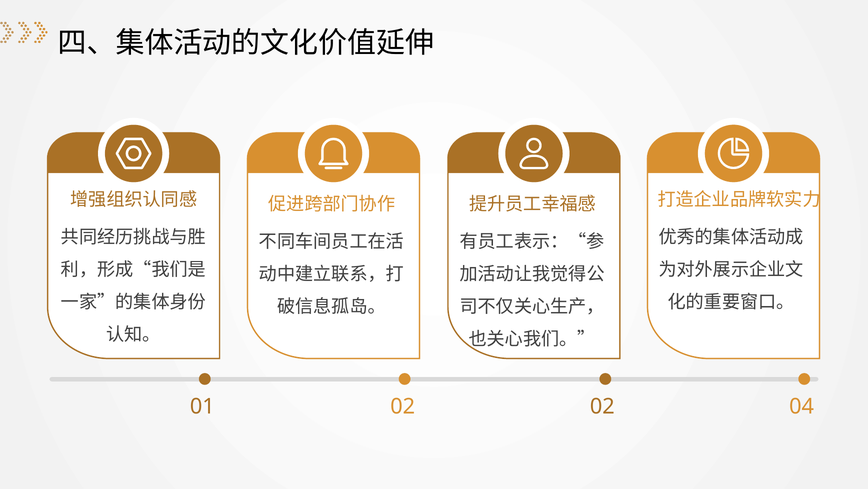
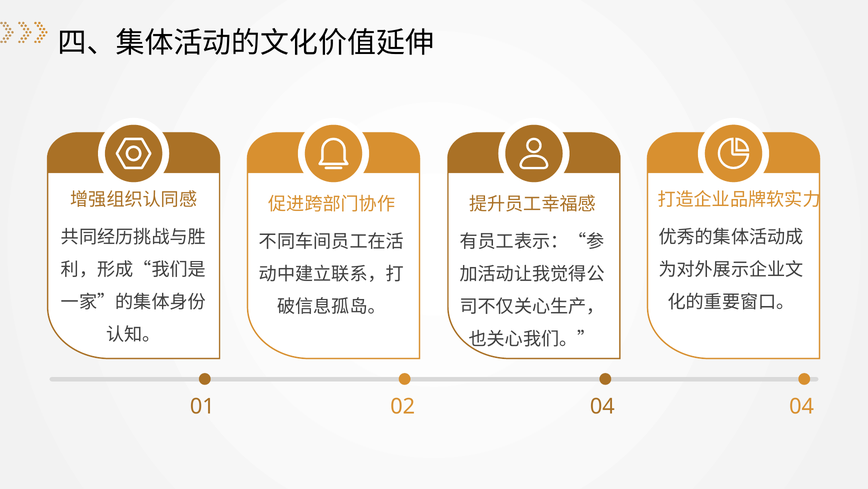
01 02: 02 -> 04
